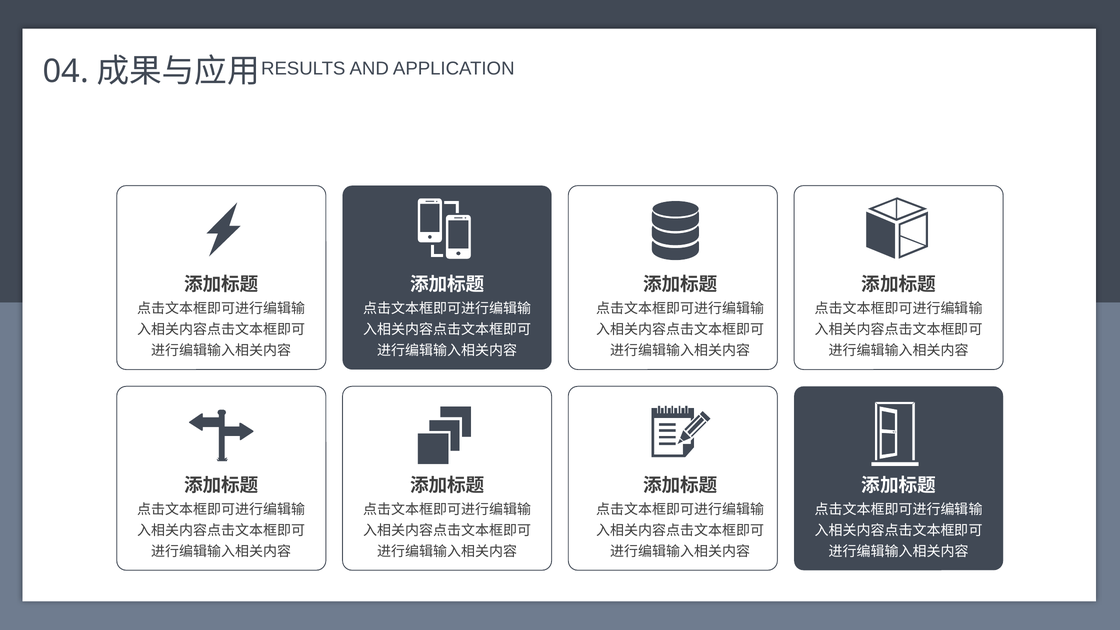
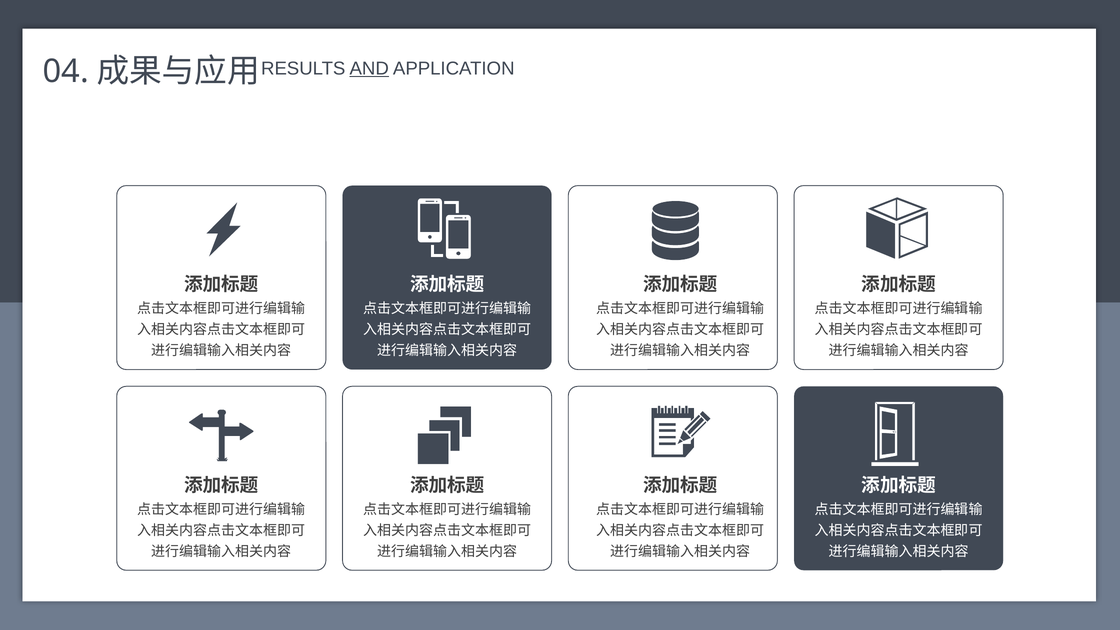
AND underline: none -> present
